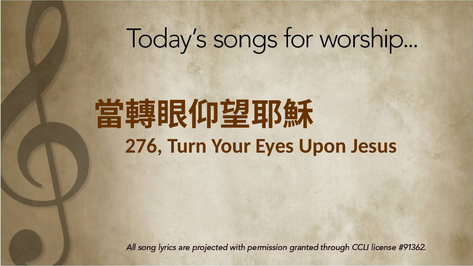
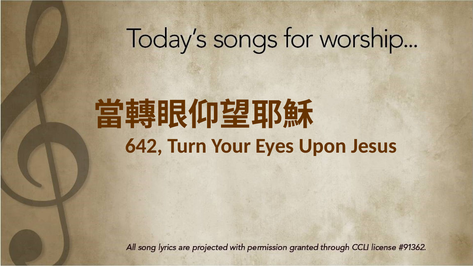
276: 276 -> 642
